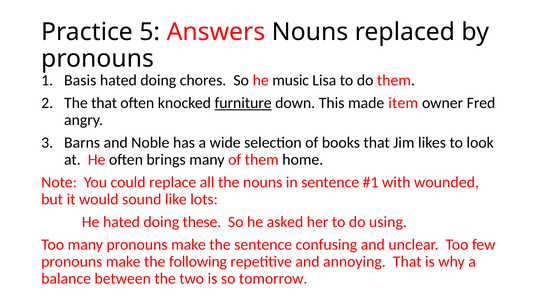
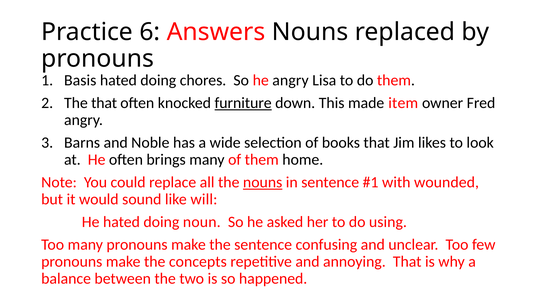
5: 5 -> 6
he music: music -> angry
nouns at (263, 182) underline: none -> present
lots: lots -> will
these: these -> noun
following: following -> concepts
tomorrow: tomorrow -> happened
